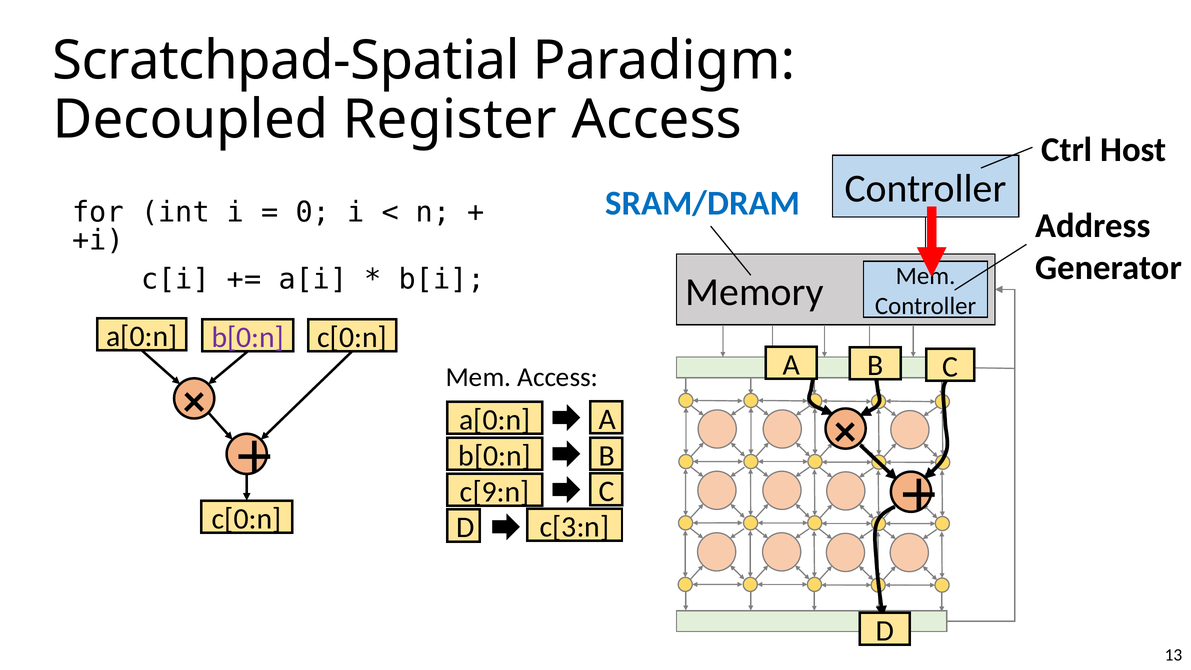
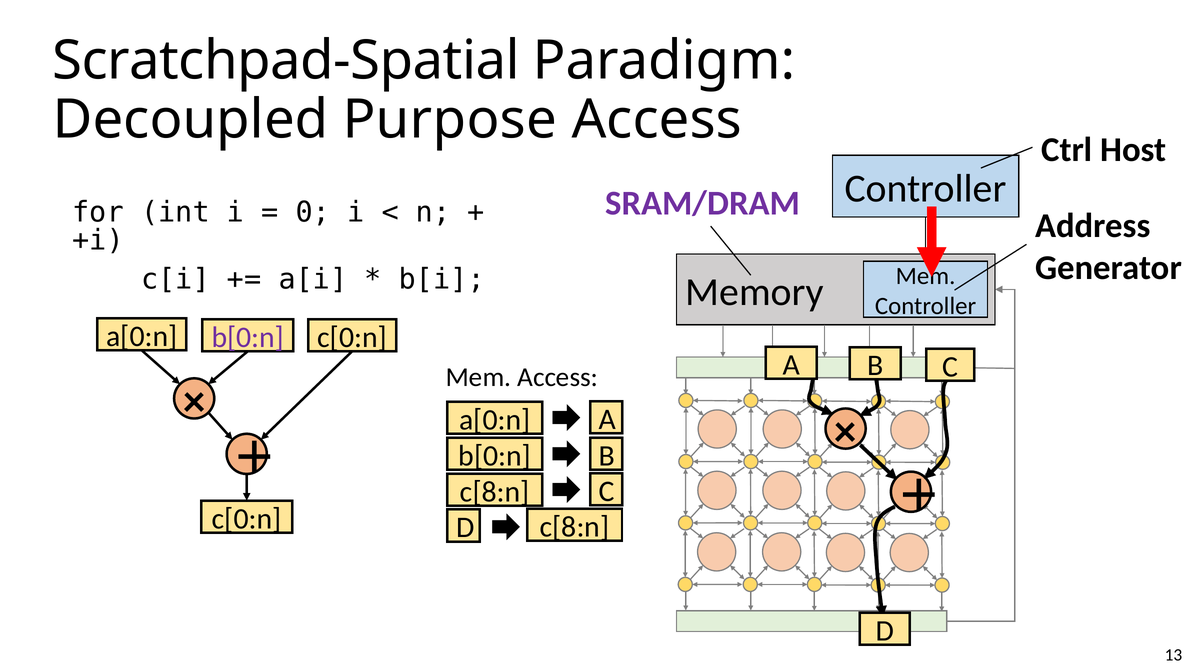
Register: Register -> Purpose
SRAM/DRAM colour: blue -> purple
c[9:n at (495, 492): c[9:n -> c[8:n
D c[3:n: c[3:n -> c[8:n
